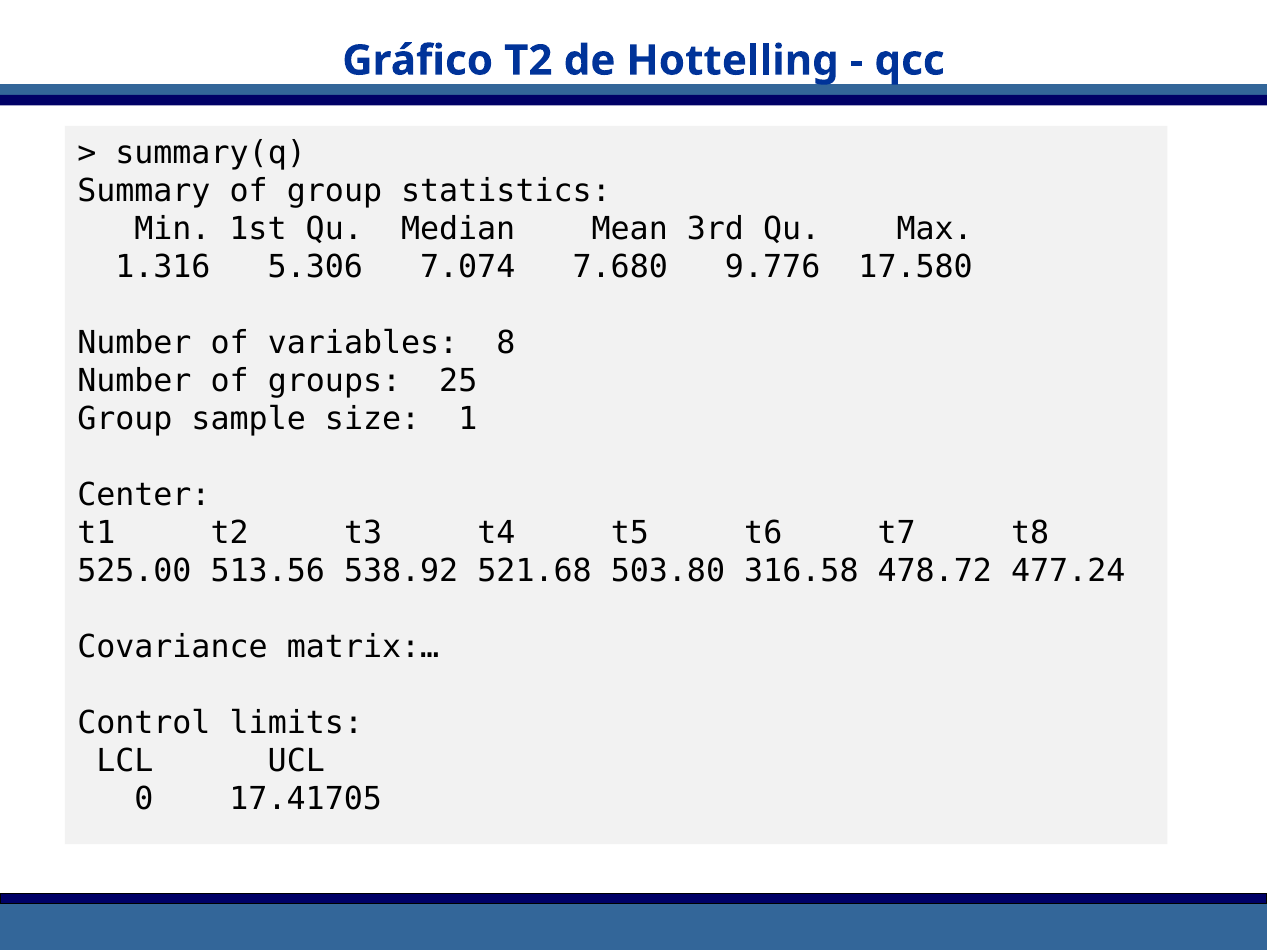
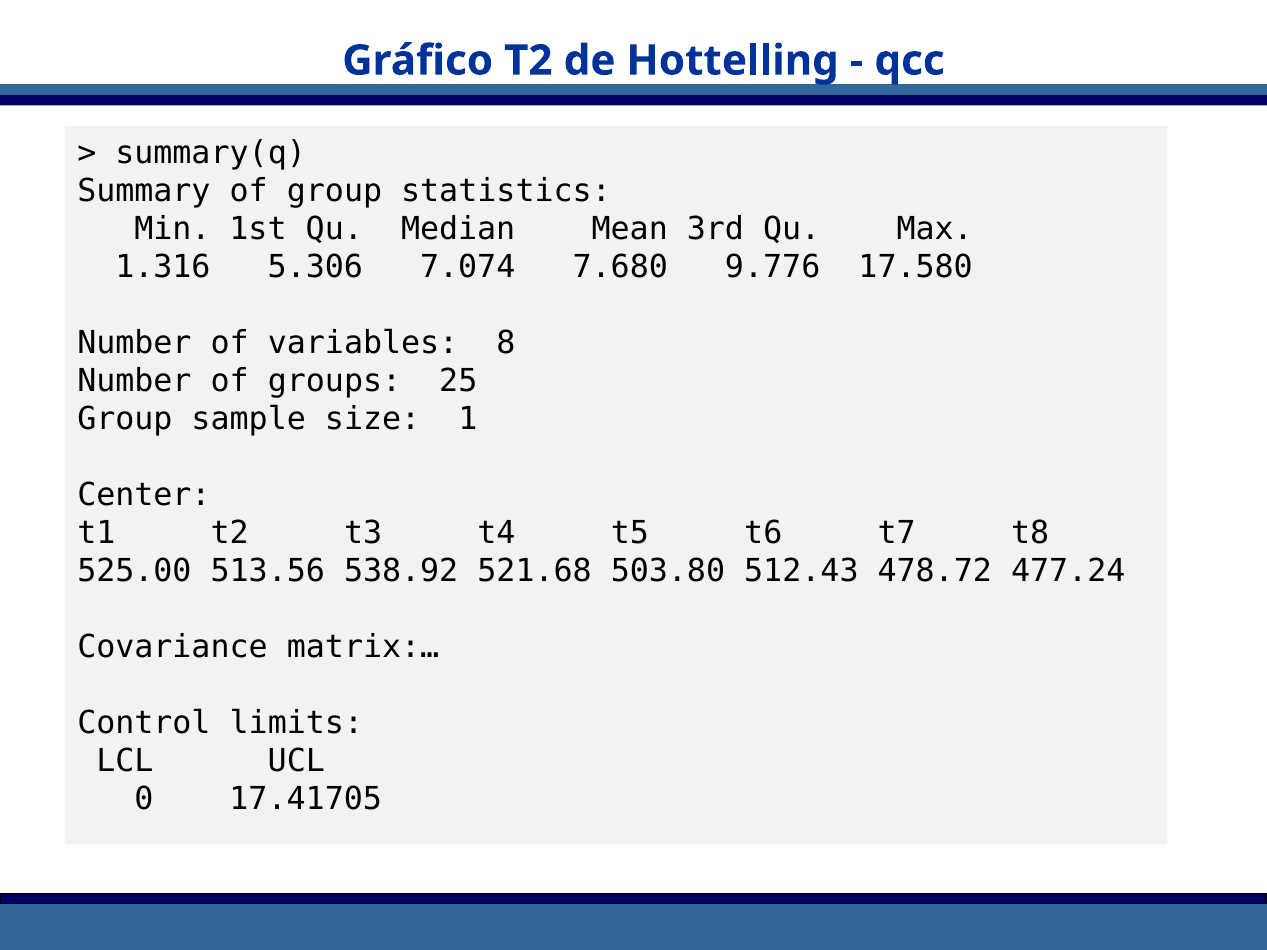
316.58: 316.58 -> 512.43
